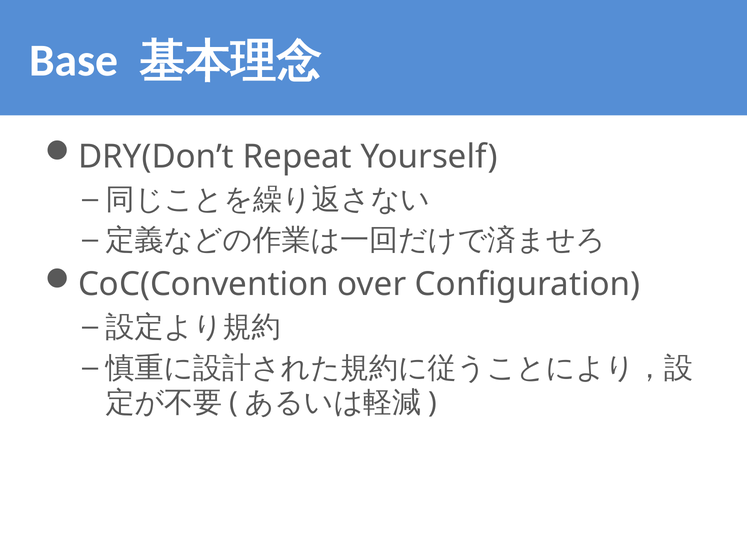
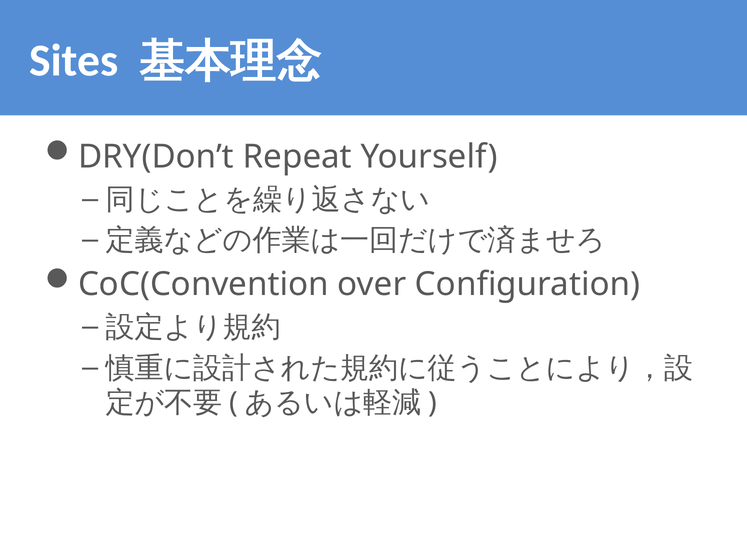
Base: Base -> Sites
